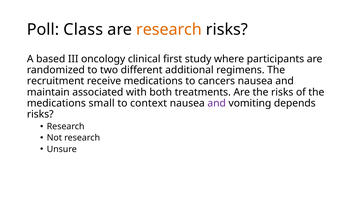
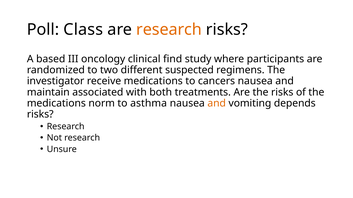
first: first -> find
additional: additional -> suspected
recruitment: recruitment -> investigator
small: small -> norm
context: context -> asthma
and at (217, 104) colour: purple -> orange
